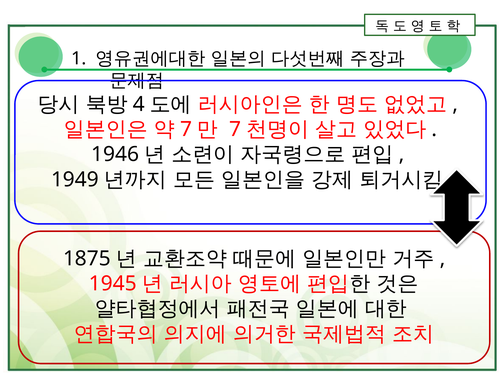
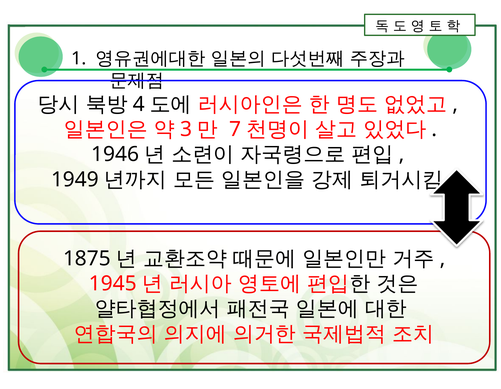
7 at (186, 130): 7 -> 3
